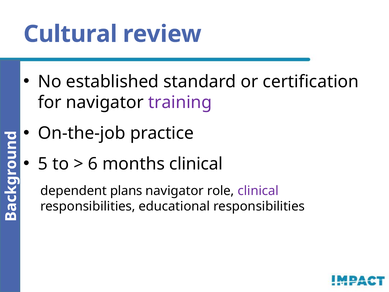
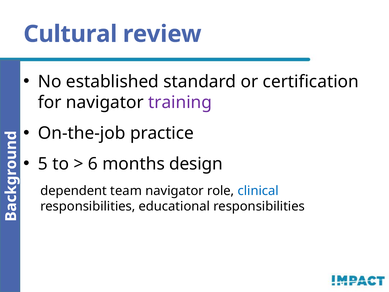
months clinical: clinical -> design
plans: plans -> team
clinical at (258, 191) colour: purple -> blue
